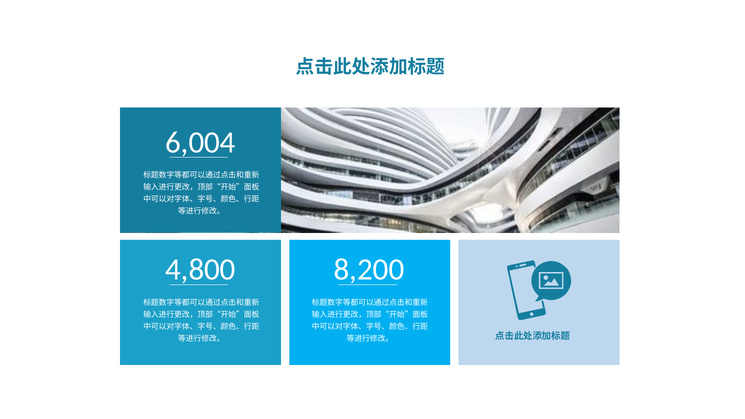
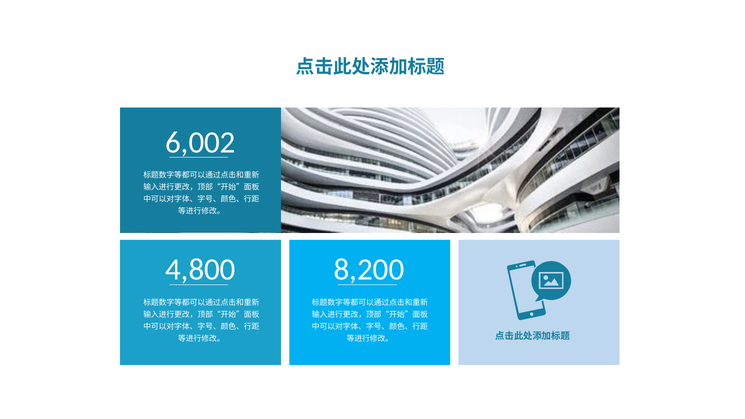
6,004: 6,004 -> 6,002
